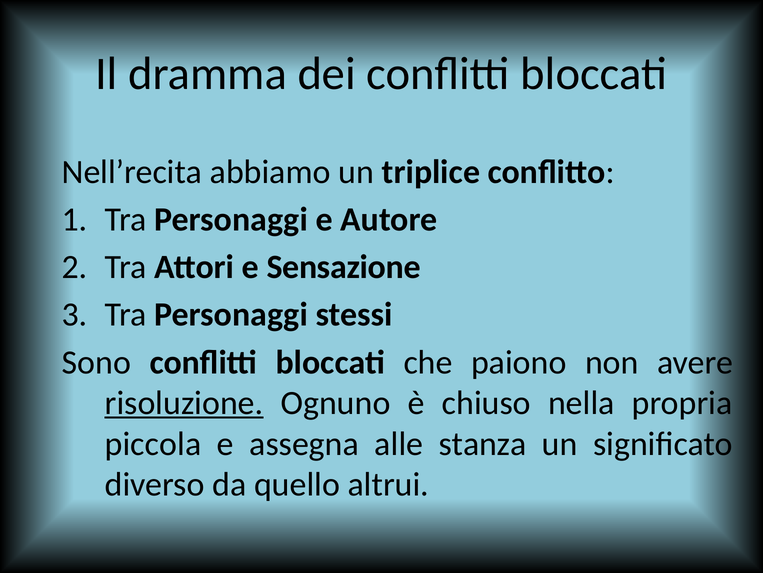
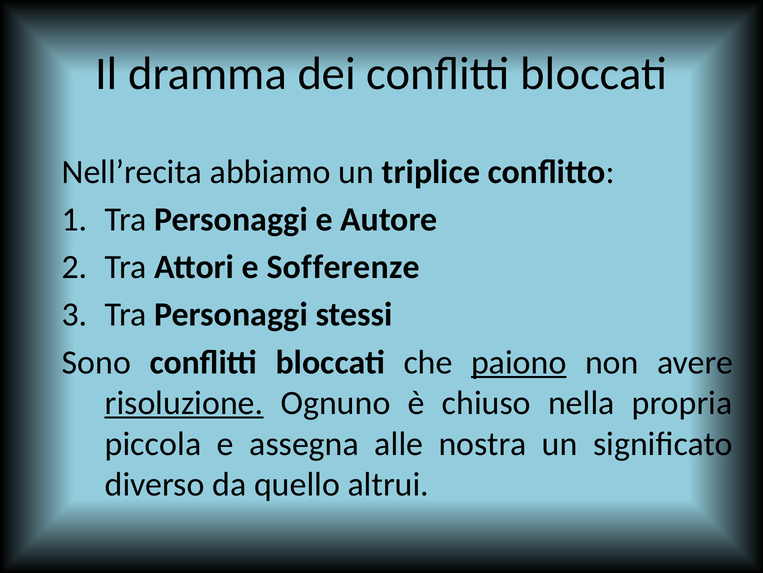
Sensazione: Sensazione -> Sofferenze
paiono underline: none -> present
stanza: stanza -> nostra
